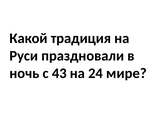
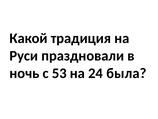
43: 43 -> 53
мире: мире -> была
